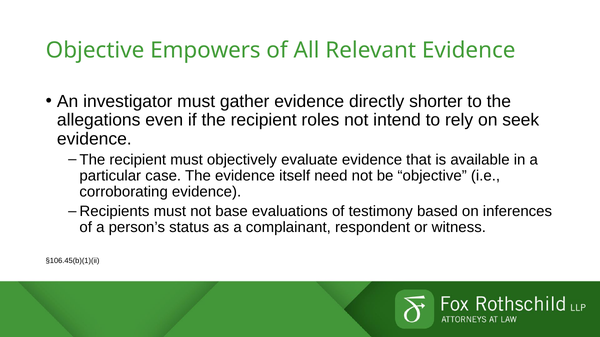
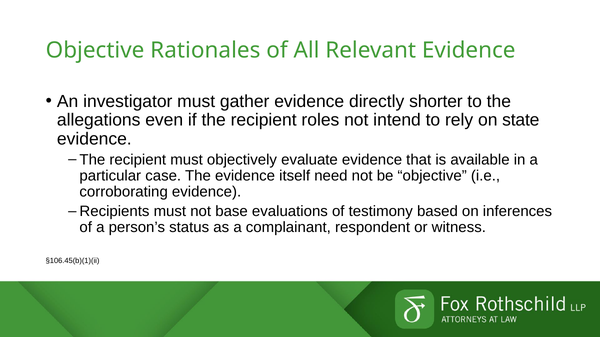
Empowers: Empowers -> Rationales
seek: seek -> state
